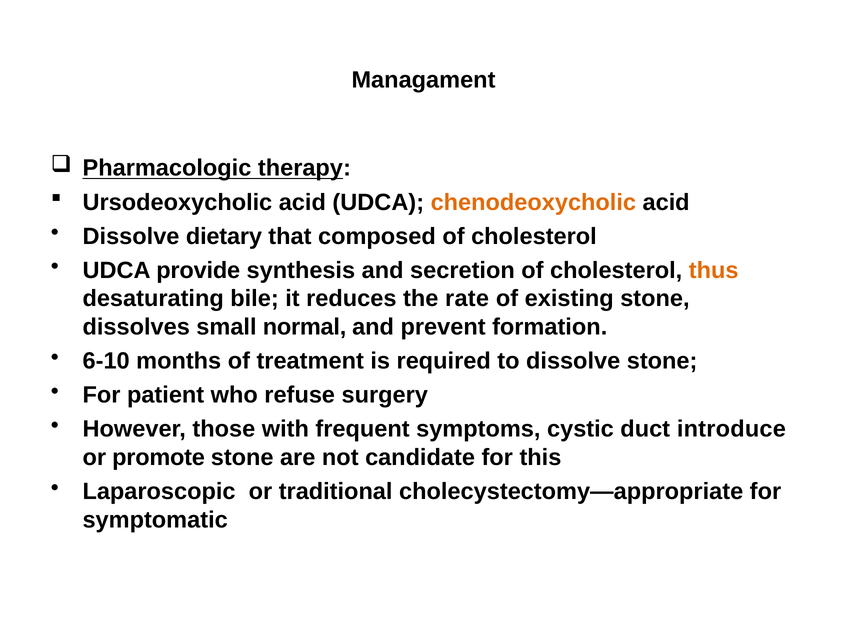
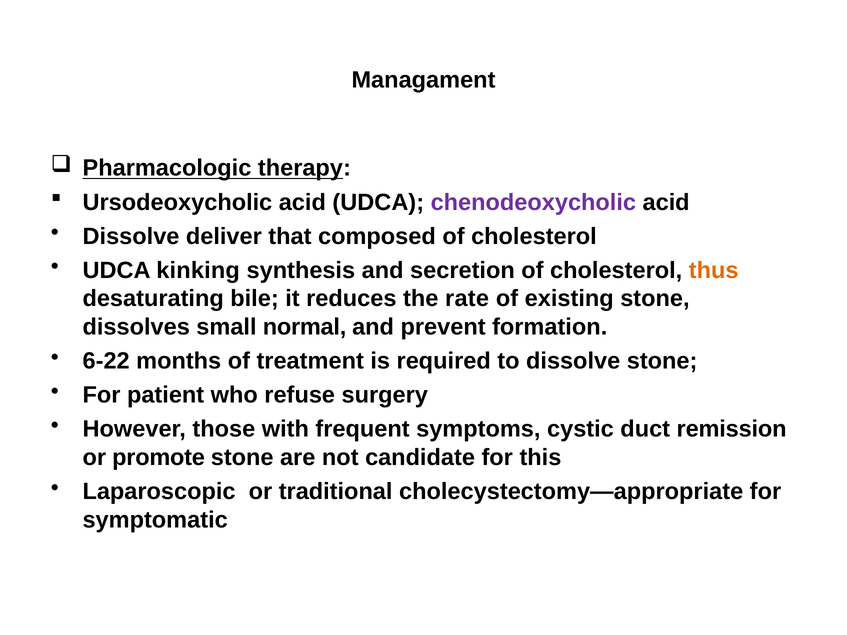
chenodeoxycholic colour: orange -> purple
dietary: dietary -> deliver
provide: provide -> kinking
6-10: 6-10 -> 6-22
introduce: introduce -> remission
